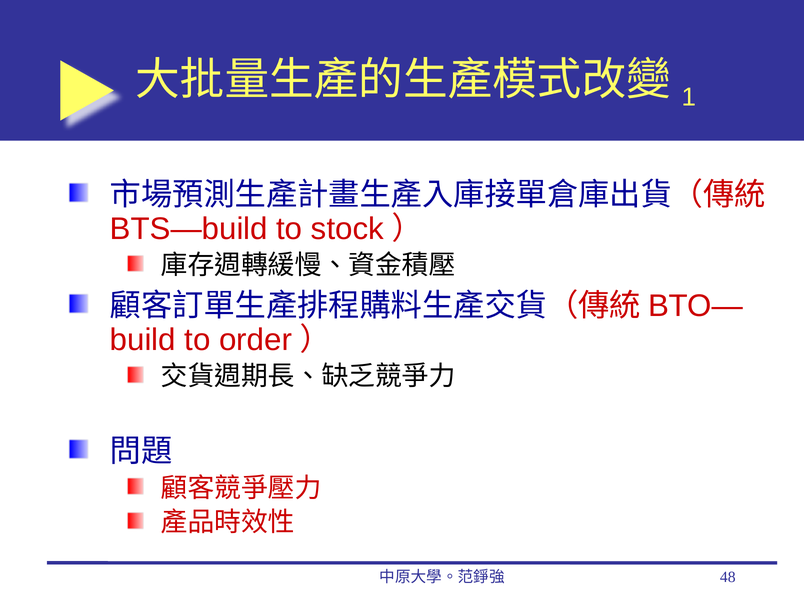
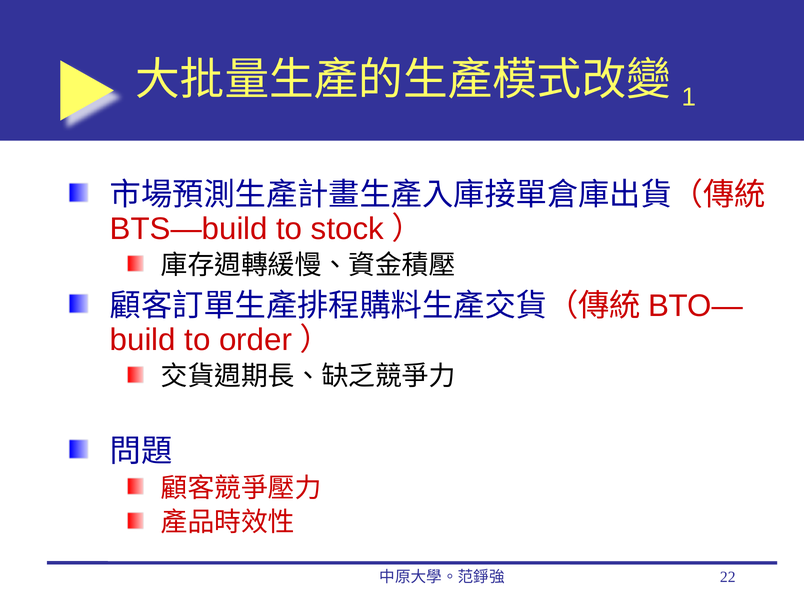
48: 48 -> 22
